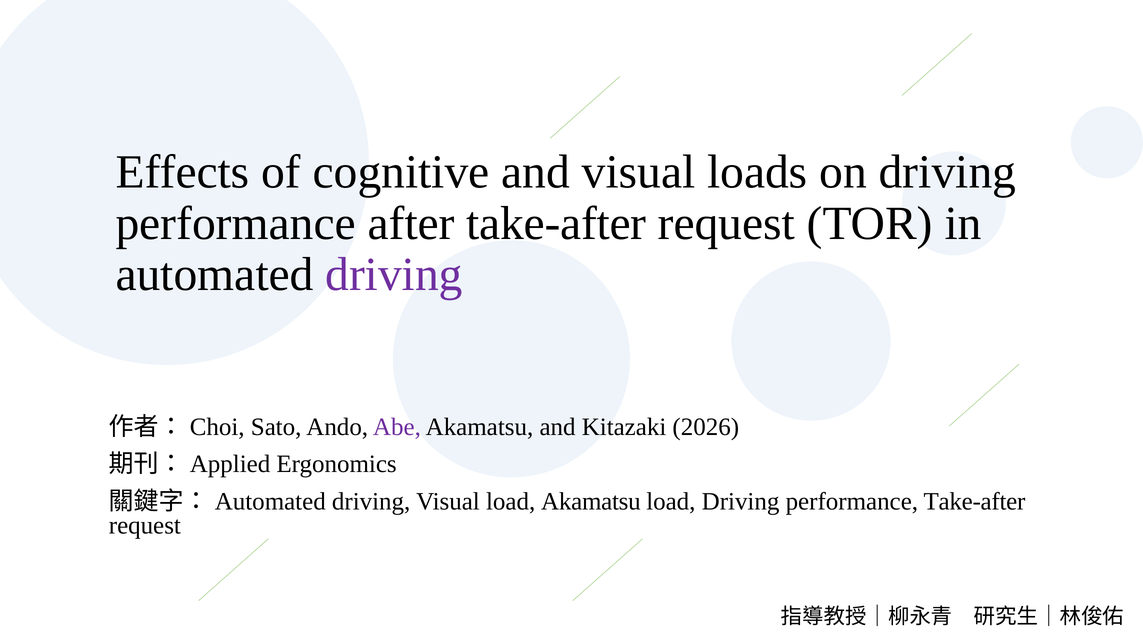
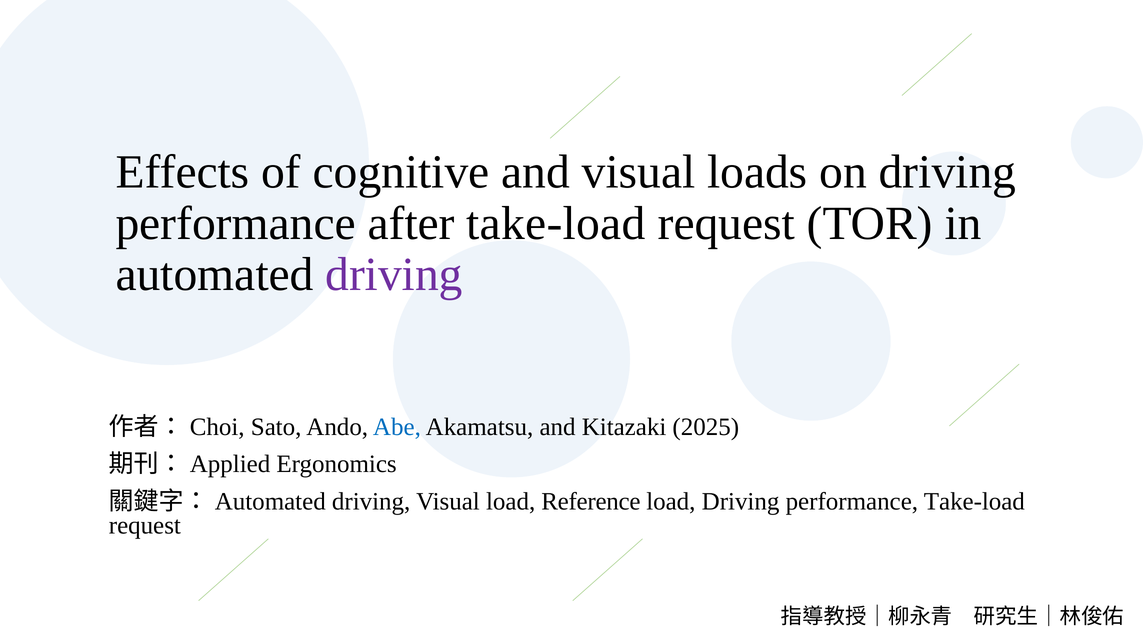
after take-after: take-after -> take-load
Abe colour: purple -> blue
2026: 2026 -> 2025
load Akamatsu: Akamatsu -> Reference
performance Take-after: Take-after -> Take-load
